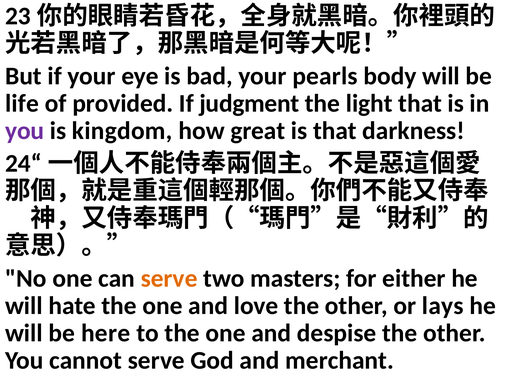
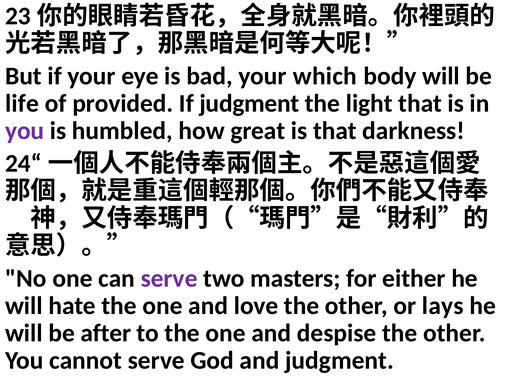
pearls: pearls -> which
kingdom: kingdom -> humbled
serve at (169, 279) colour: orange -> purple
here: here -> after
and merchant: merchant -> judgment
